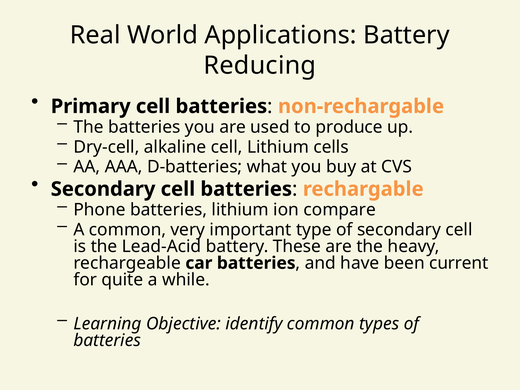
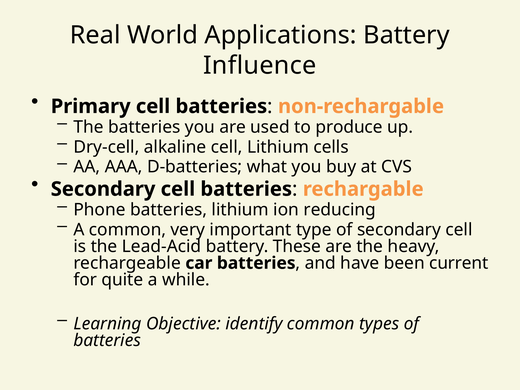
Reducing: Reducing -> Influence
compare: compare -> reducing
